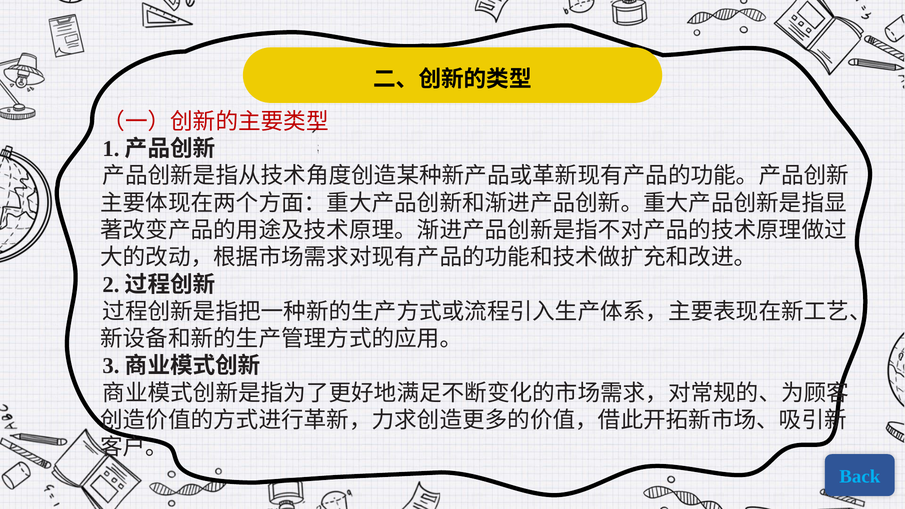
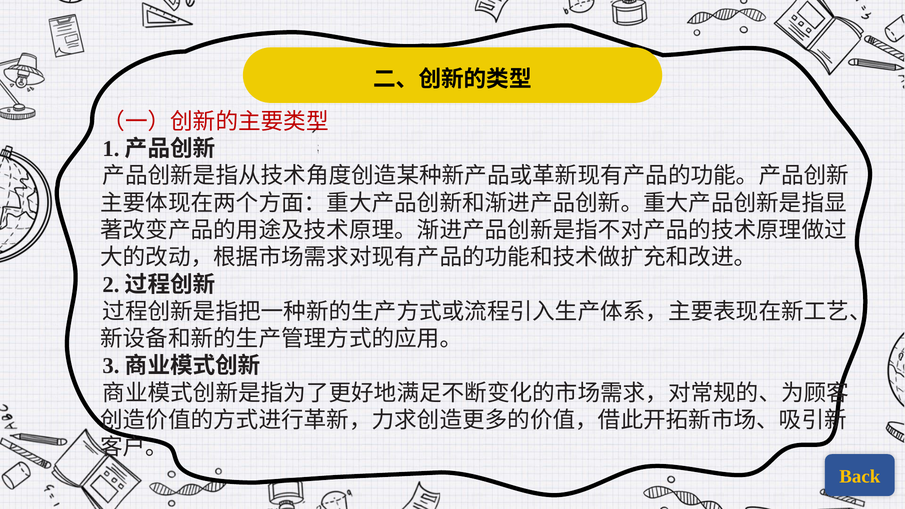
Back colour: light blue -> yellow
